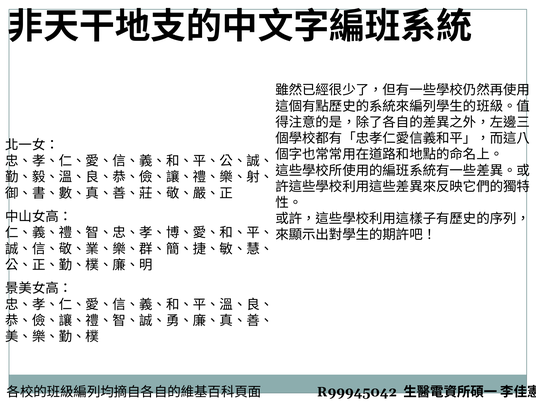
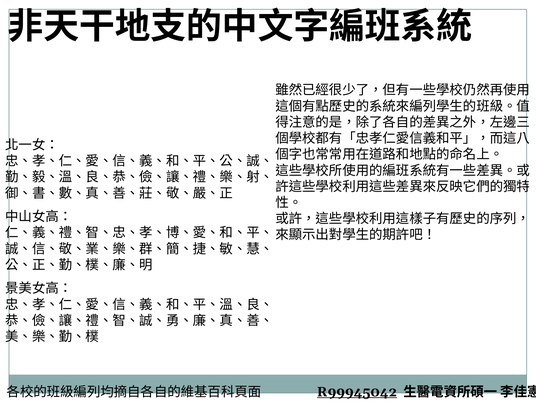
R99945042 underline: none -> present
